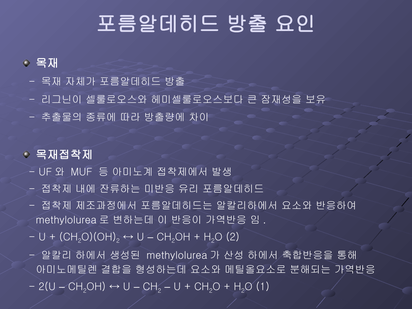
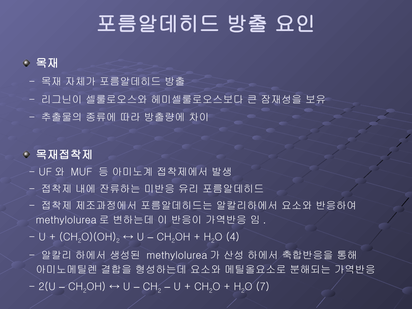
2 at (233, 237): 2 -> 4
1: 1 -> 7
